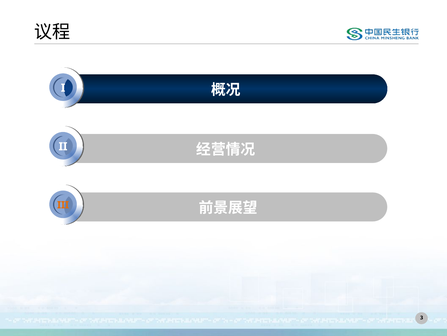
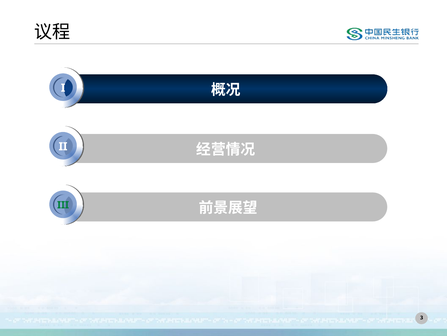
III colour: orange -> green
